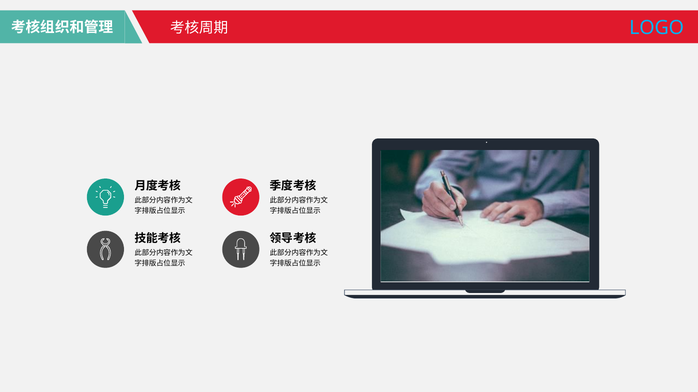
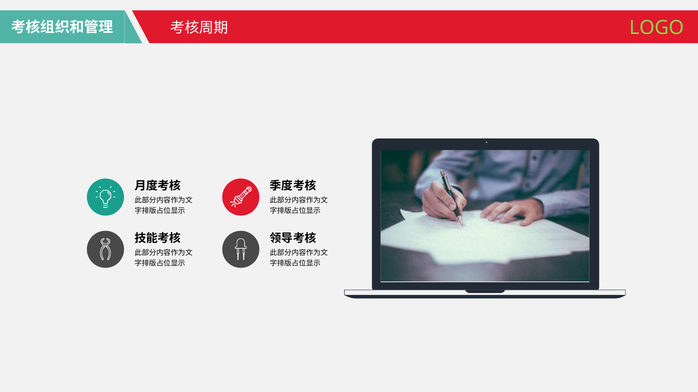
LOGO colour: light blue -> light green
